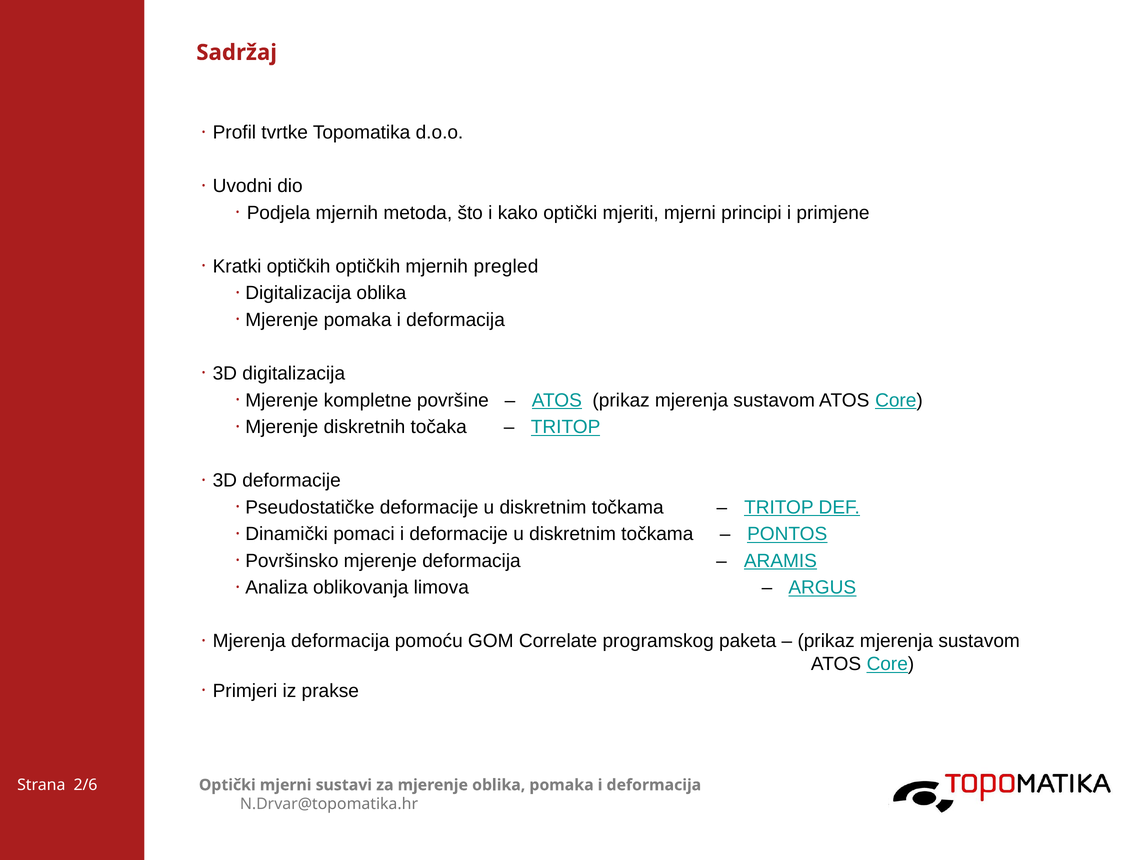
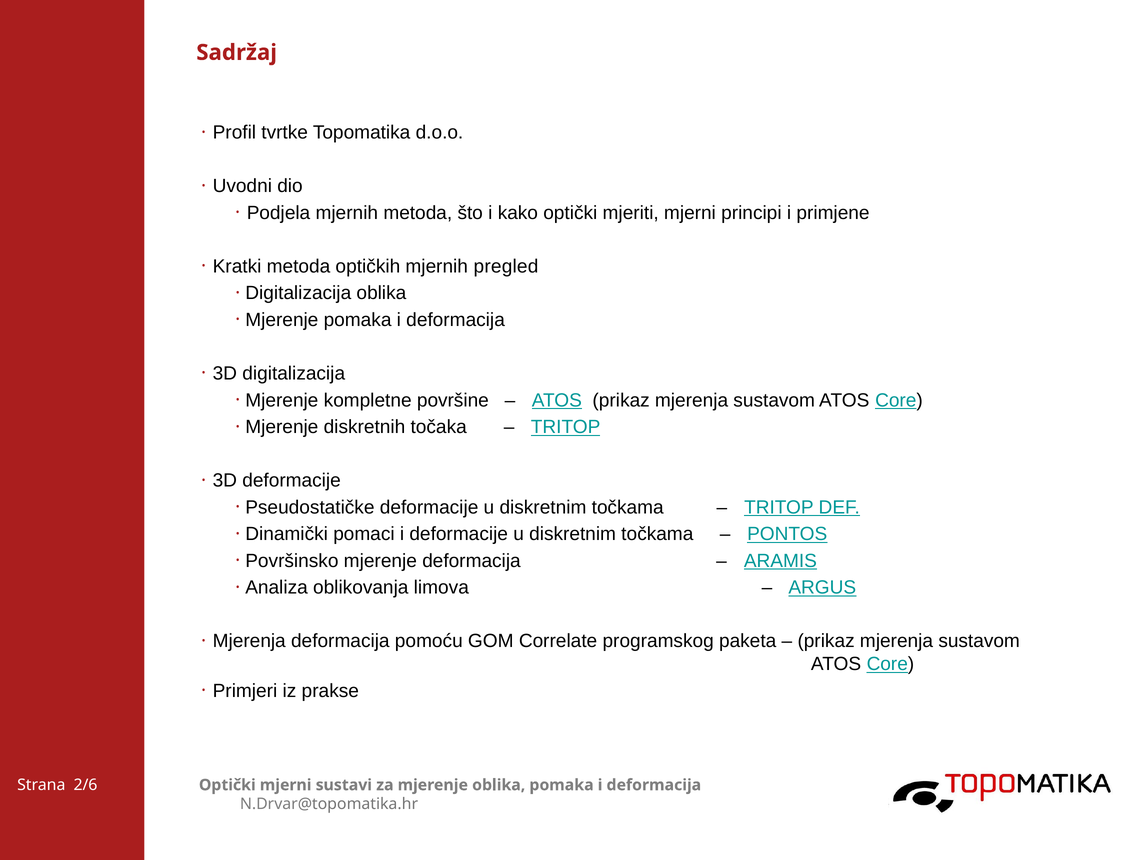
Kratki optičkih: optičkih -> metoda
